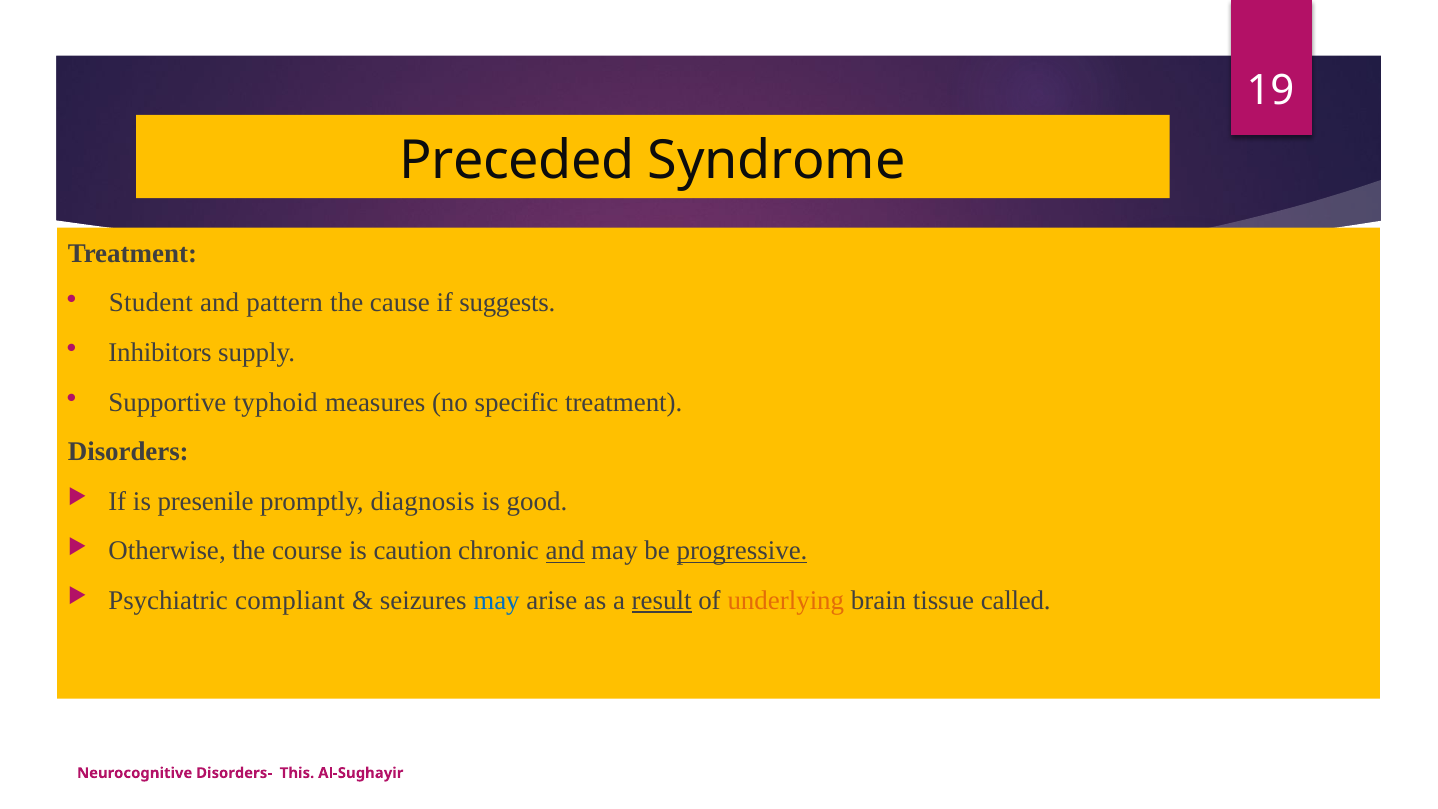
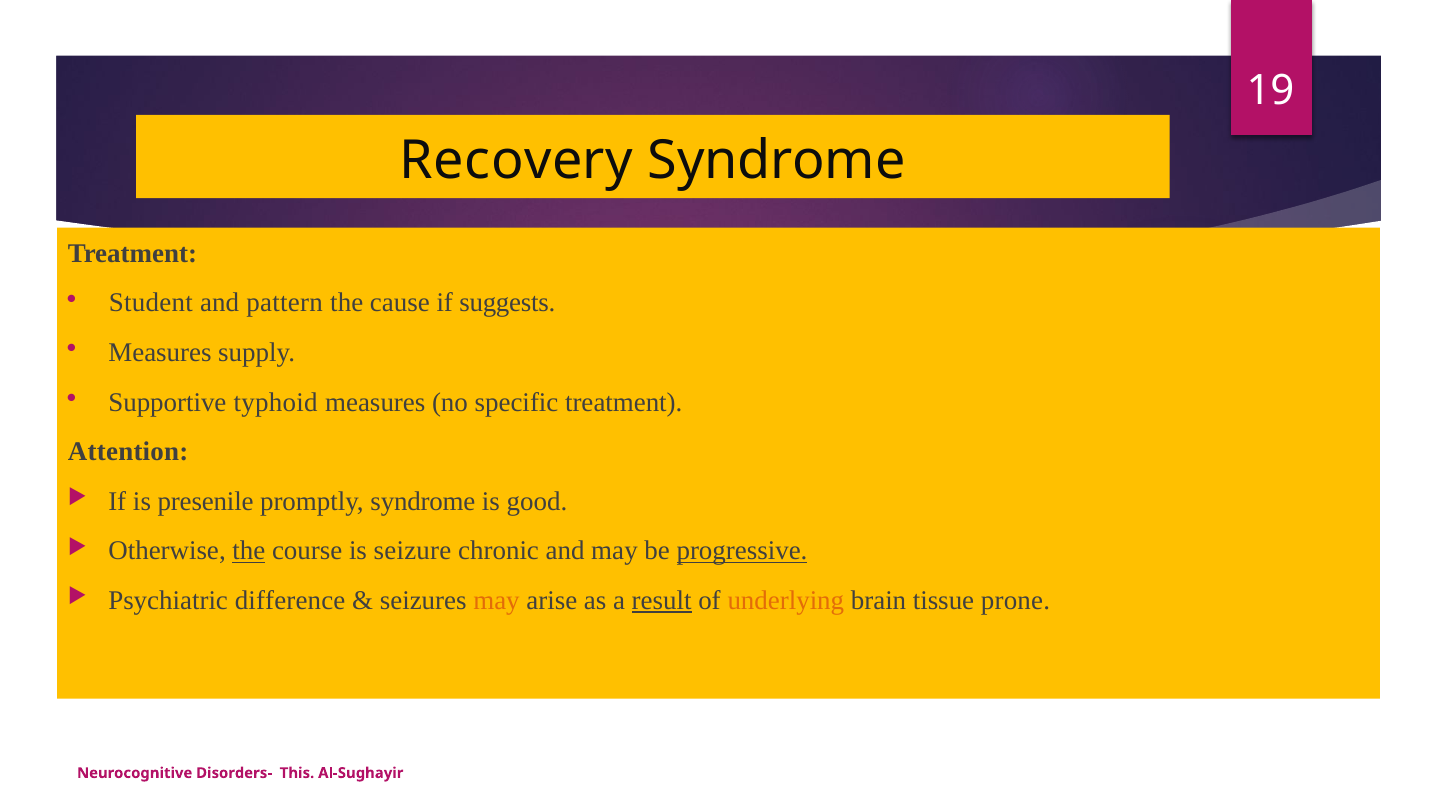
Preceded: Preceded -> Recovery
Inhibitors at (160, 353): Inhibitors -> Measures
Disorders: Disorders -> Attention
promptly diagnosis: diagnosis -> syndrome
the at (249, 551) underline: none -> present
caution: caution -> seizure
and at (565, 551) underline: present -> none
compliant: compliant -> difference
may at (497, 601) colour: blue -> orange
called: called -> prone
